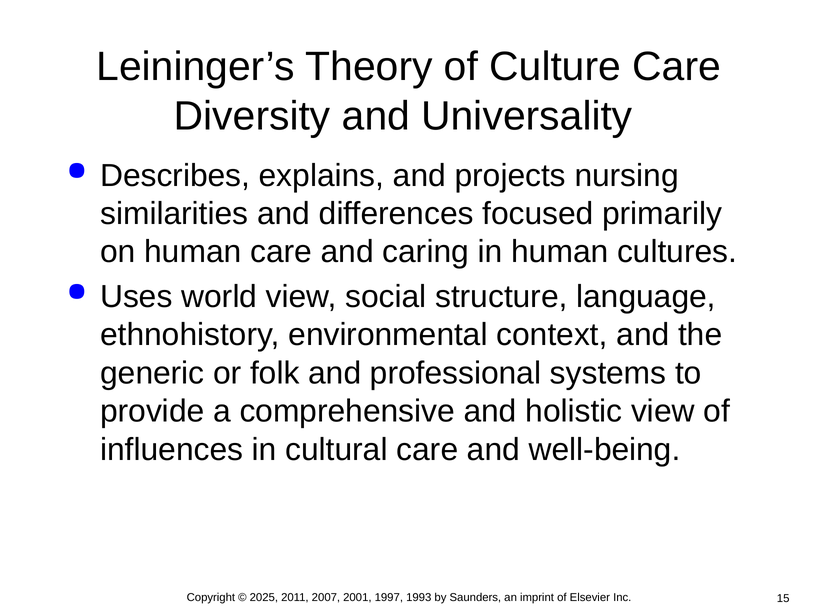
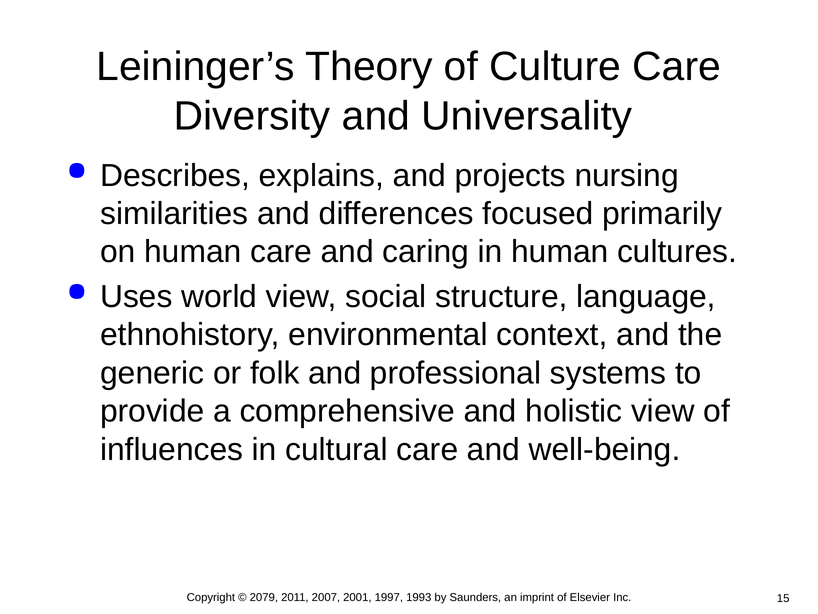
2025: 2025 -> 2079
